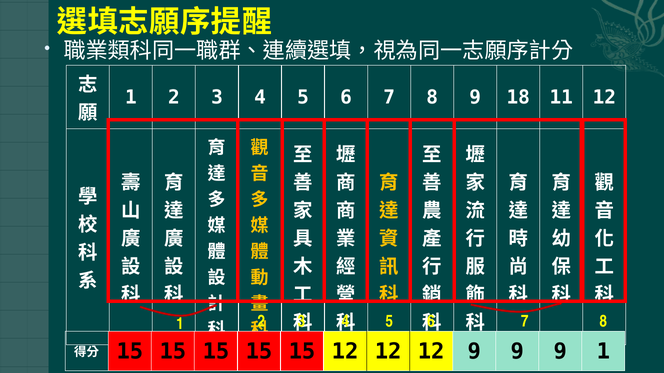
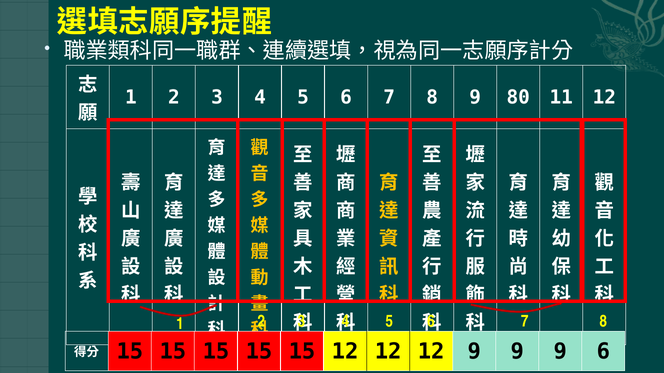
18: 18 -> 80
9 1: 1 -> 6
